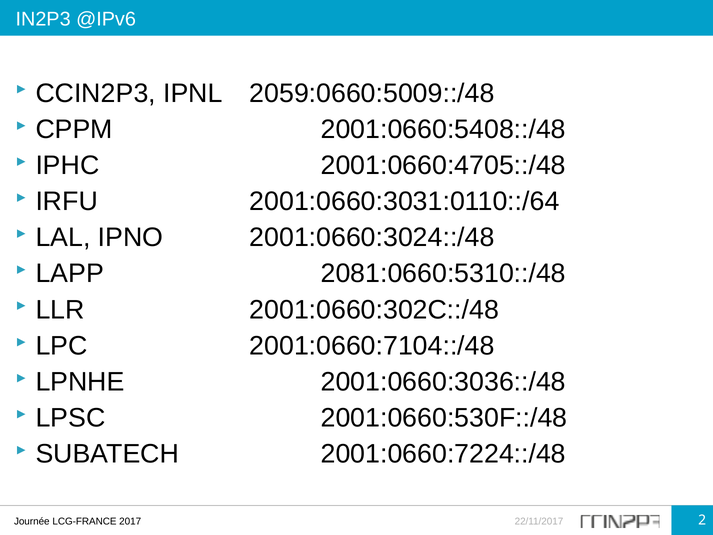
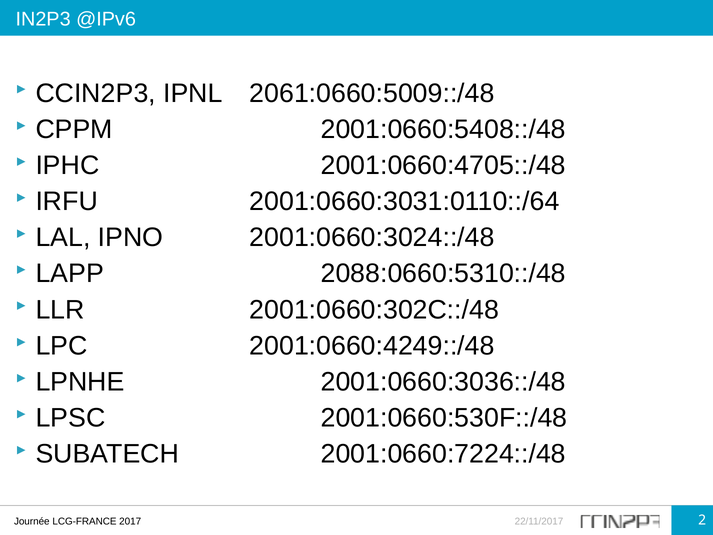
2059:0660:5009::/48: 2059:0660:5009::/48 -> 2061:0660:5009::/48
2081:0660:5310::/48: 2081:0660:5310::/48 -> 2088:0660:5310::/48
2001:0660:7104::/48: 2001:0660:7104::/48 -> 2001:0660:4249::/48
